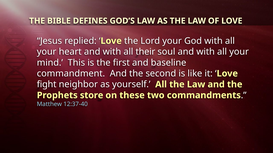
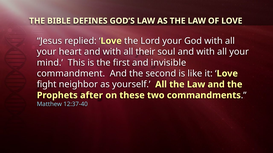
baseline: baseline -> invisible
store: store -> after
